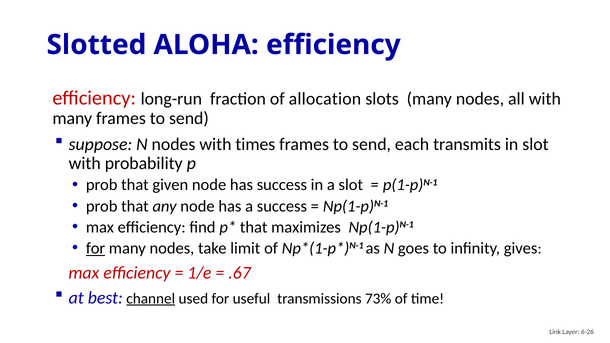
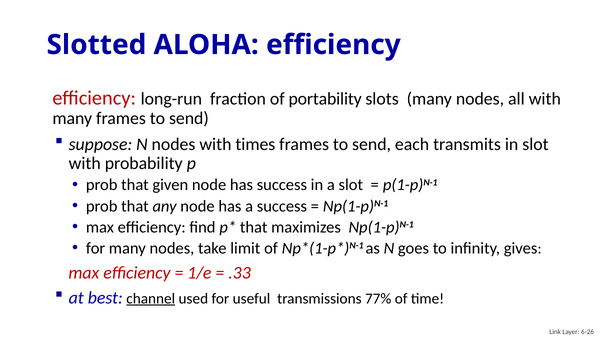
allocation: allocation -> portability
for at (96, 248) underline: present -> none
.67: .67 -> .33
73%: 73% -> 77%
